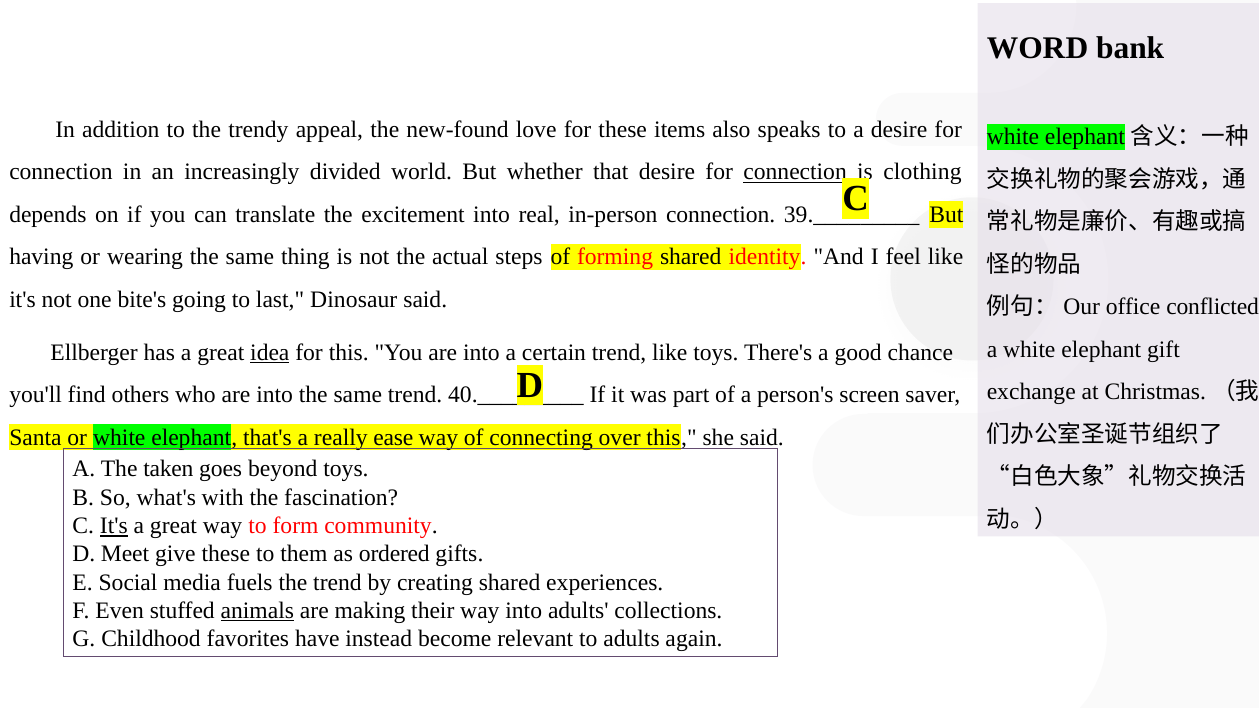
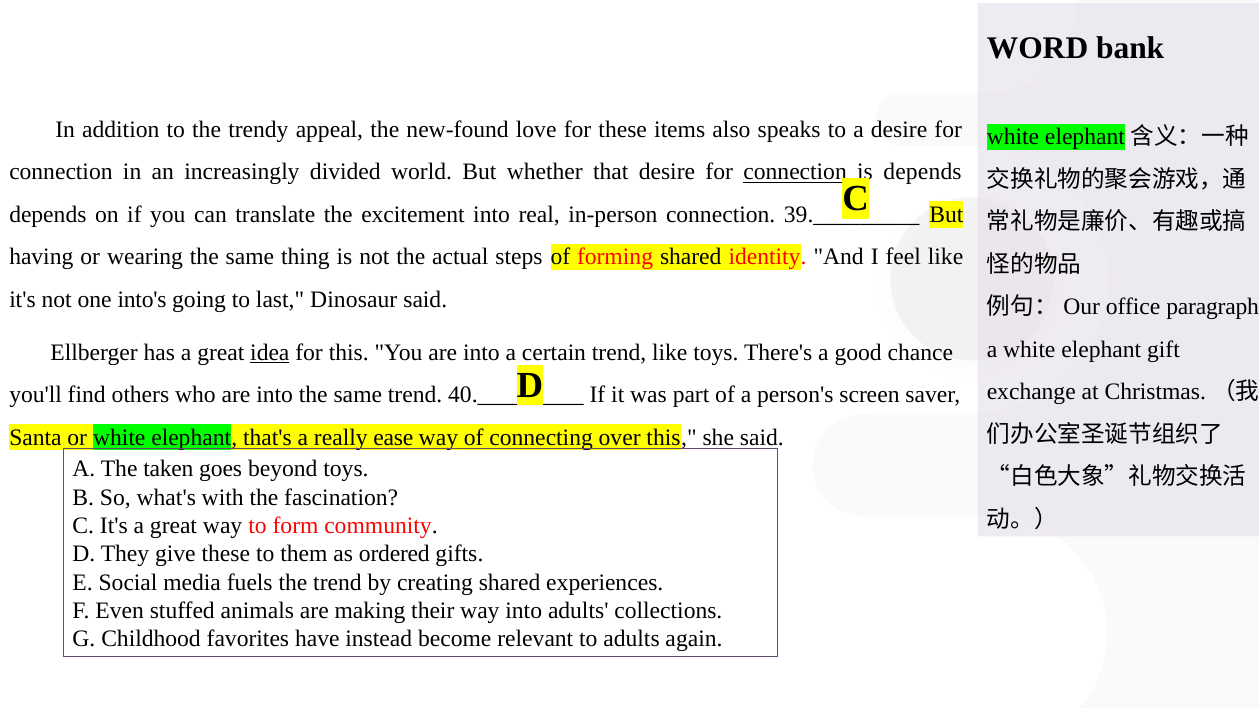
clothing at (922, 172): clothing -> depends
bite's: bite's -> into's
conflicted: conflicted -> paragraph
It's at (114, 526) underline: present -> none
Meet: Meet -> They
animals underline: present -> none
